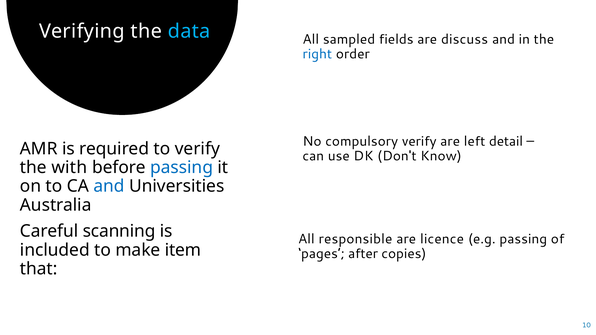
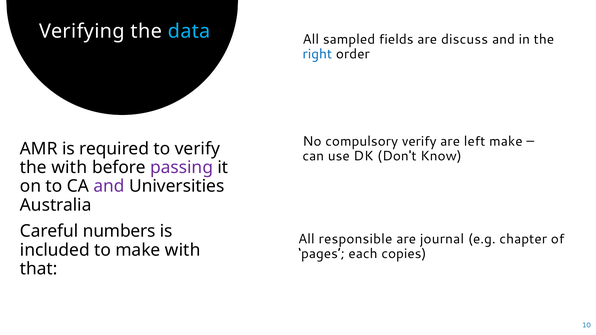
left detail: detail -> make
passing at (182, 168) colour: blue -> purple
and at (109, 186) colour: blue -> purple
scanning: scanning -> numbers
licence: licence -> journal
e.g passing: passing -> chapter
make item: item -> with
after: after -> each
